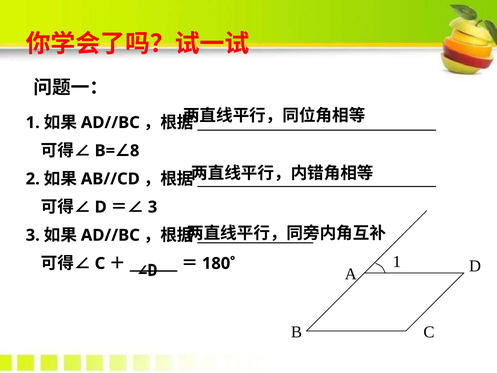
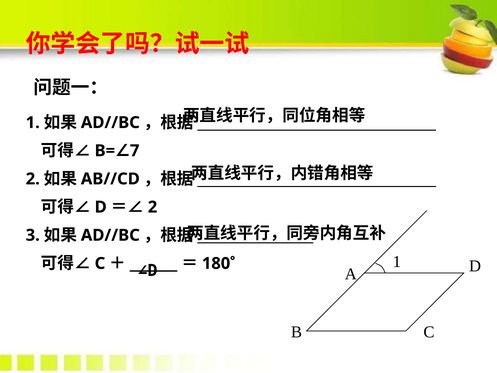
8: 8 -> 7
3 at (153, 207): 3 -> 2
